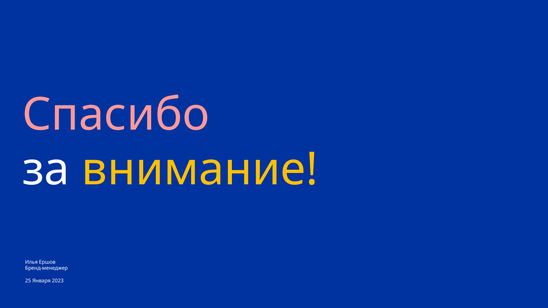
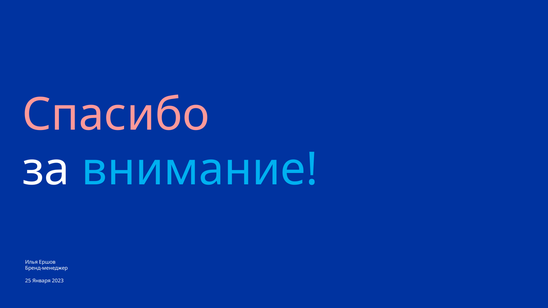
внимание colour: yellow -> light blue
